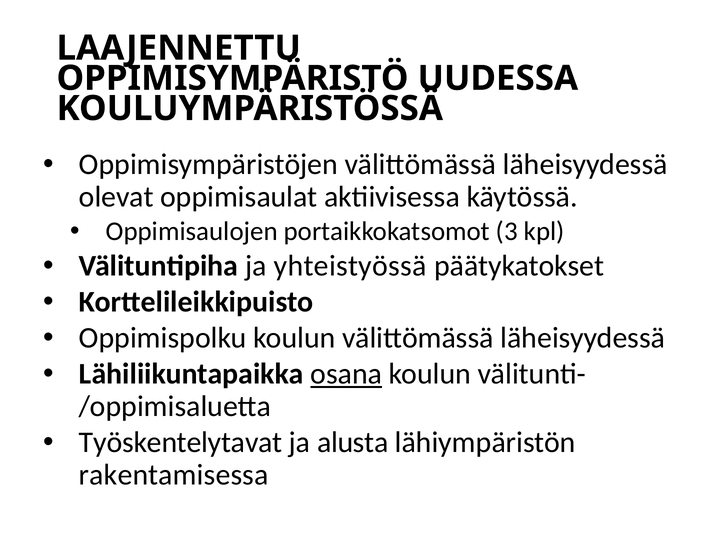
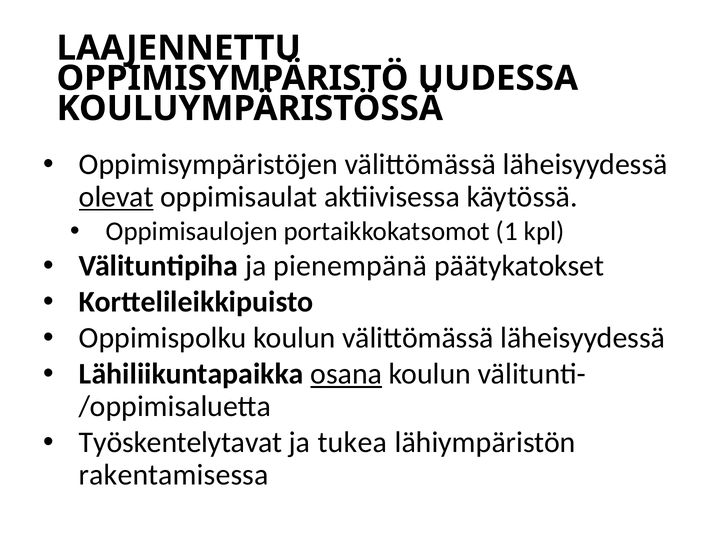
olevat underline: none -> present
3: 3 -> 1
yhteistyössä: yhteistyössä -> pienempänä
alusta: alusta -> tukea
